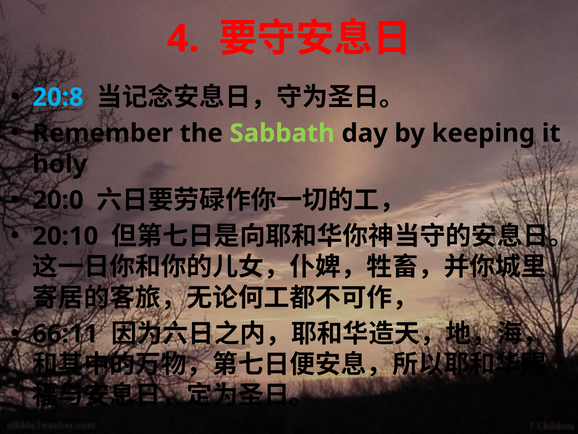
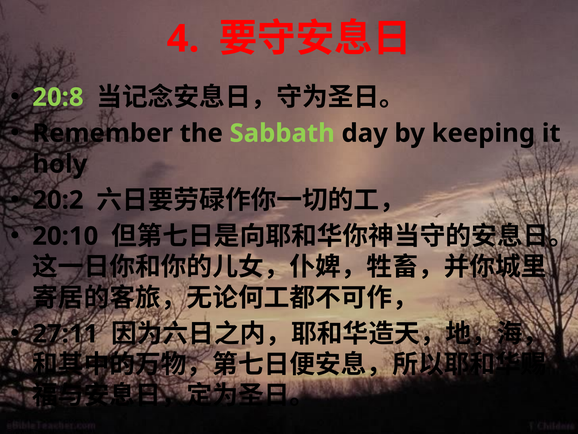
20:8 colour: light blue -> light green
20:0: 20:0 -> 20:2
66:11: 66:11 -> 27:11
